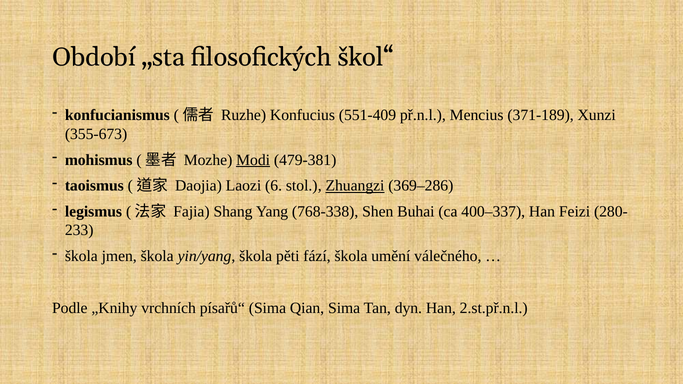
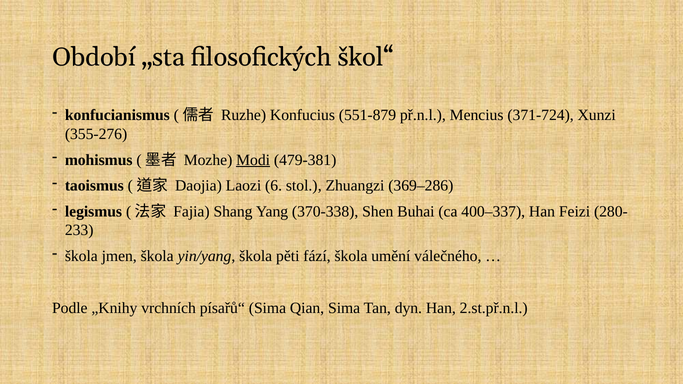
551-409: 551-409 -> 551-879
371-189: 371-189 -> 371-724
355-673: 355-673 -> 355-276
Zhuangzi underline: present -> none
768-338: 768-338 -> 370-338
